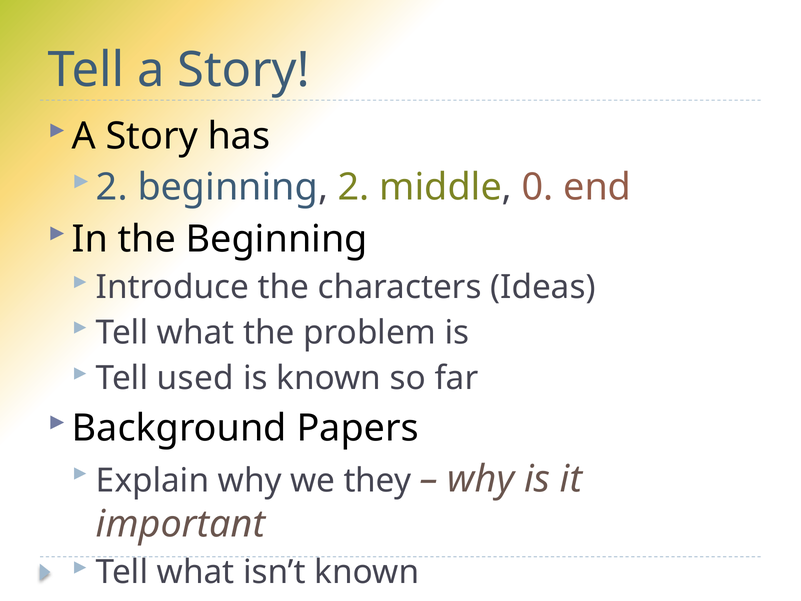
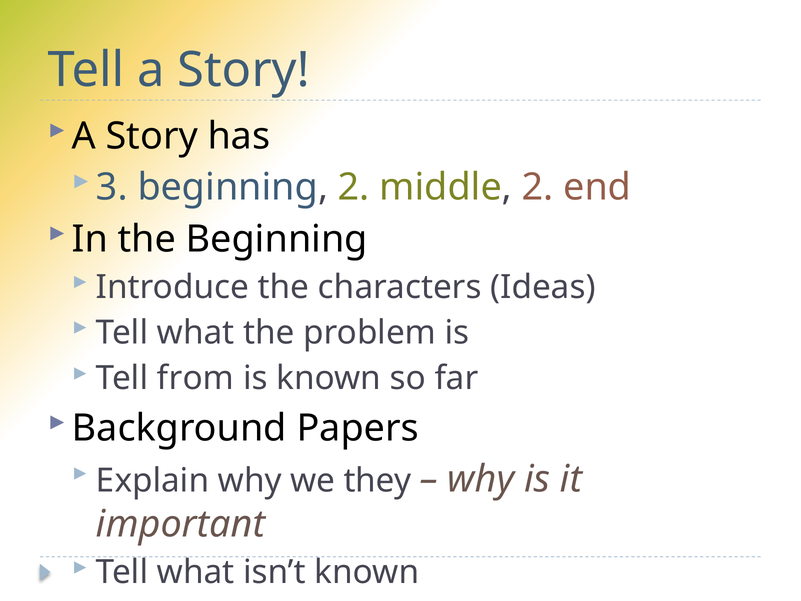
2 at (112, 187): 2 -> 3
middle 0: 0 -> 2
used: used -> from
